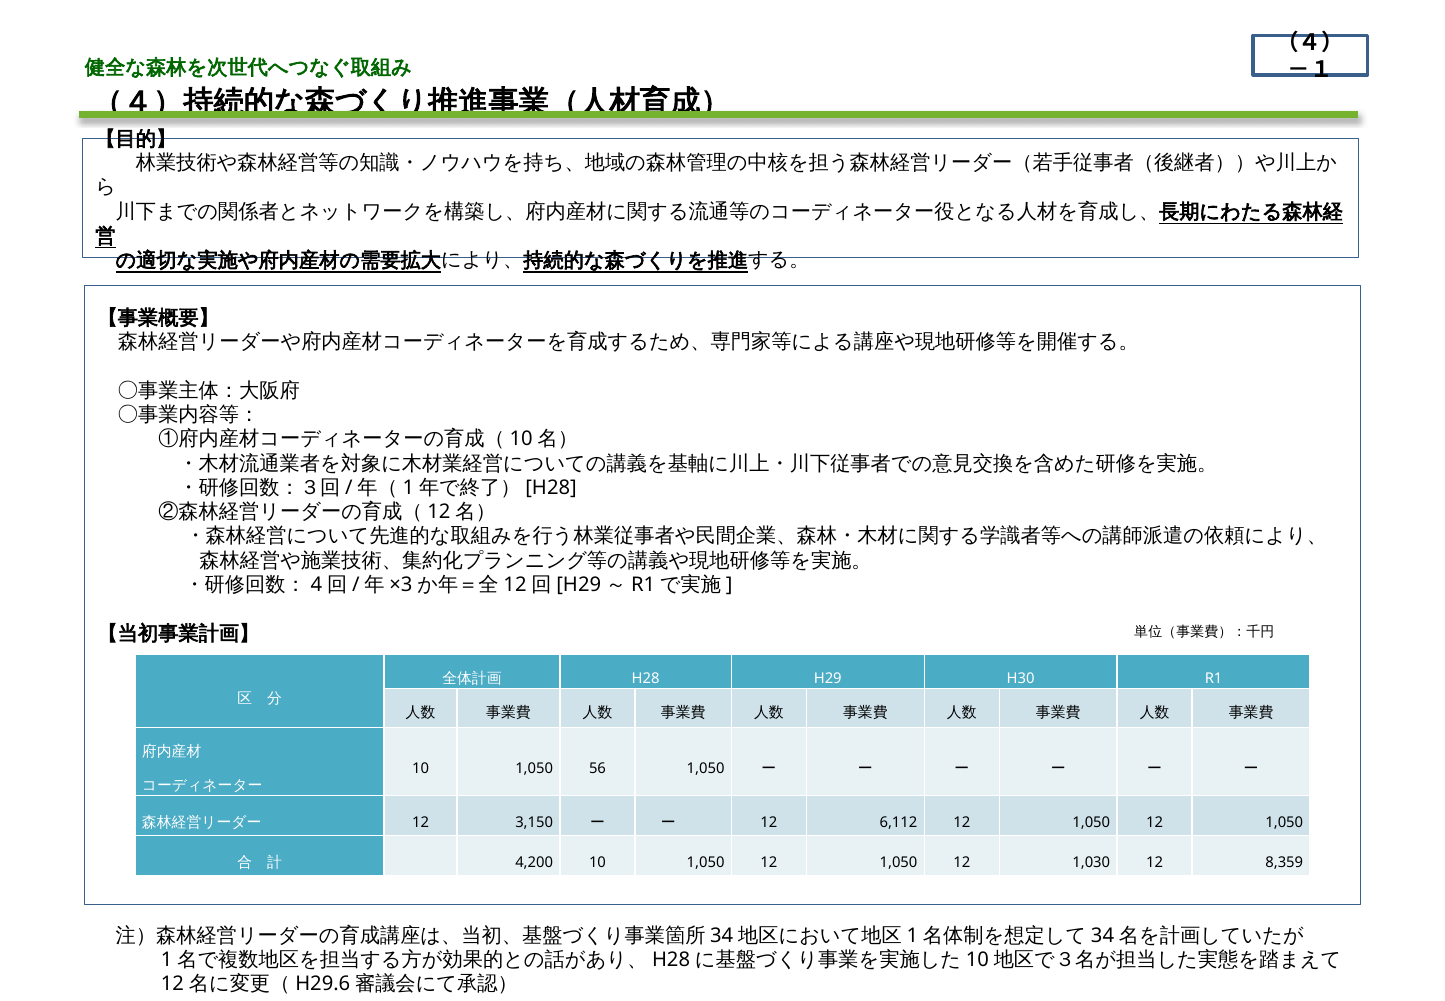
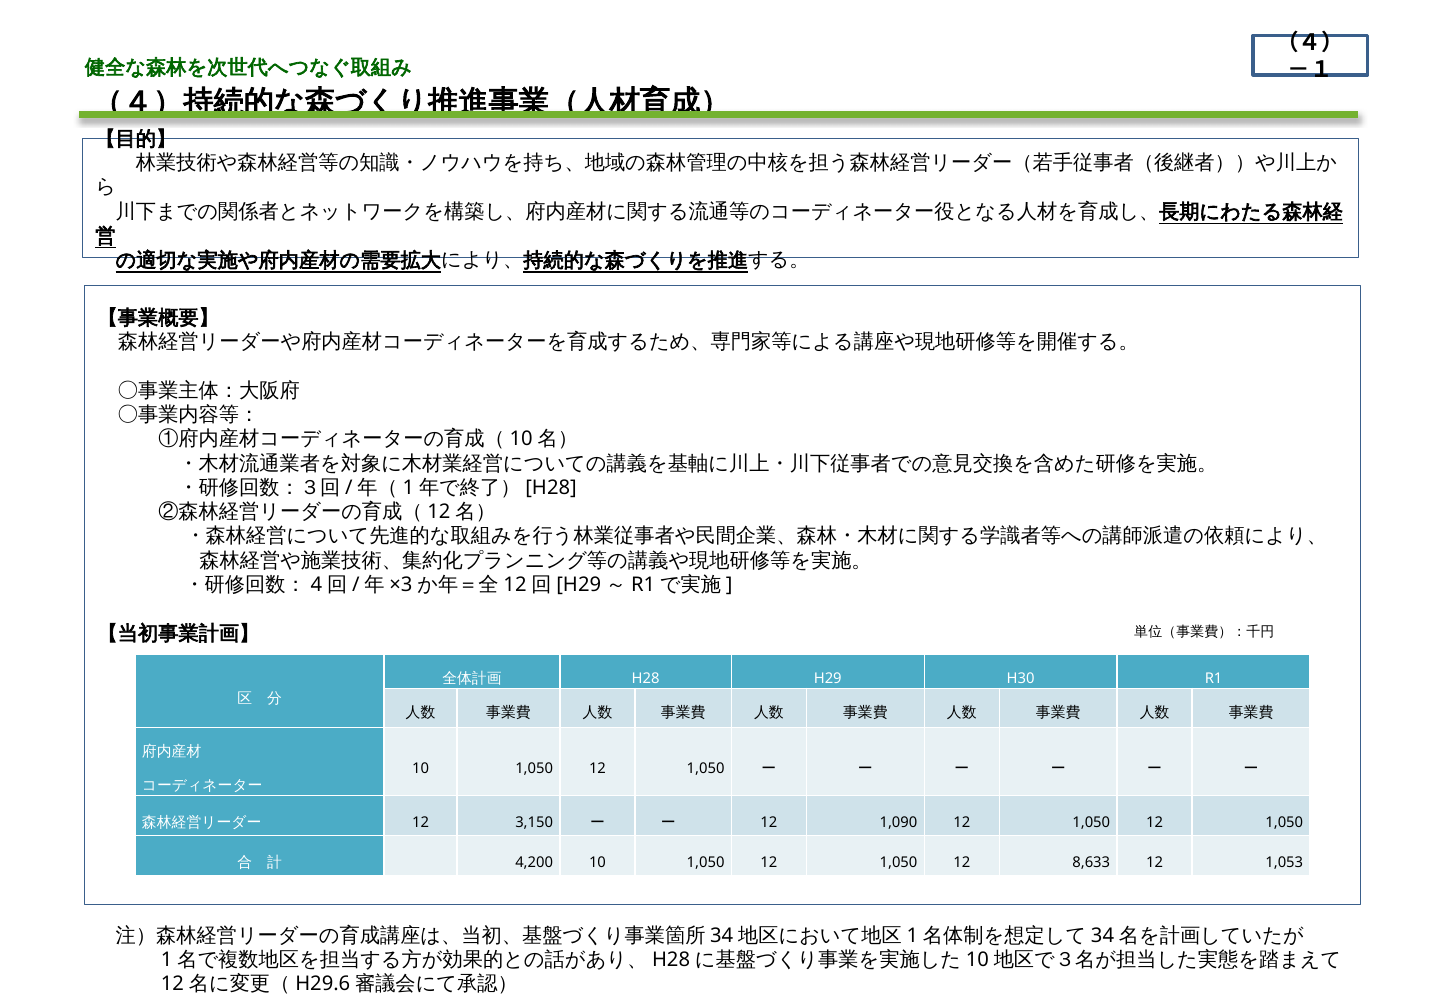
56 at (598, 768): 56 -> 12
6,112: 6,112 -> 1,090
1,030: 1,030 -> 8,633
8,359: 8,359 -> 1,053
